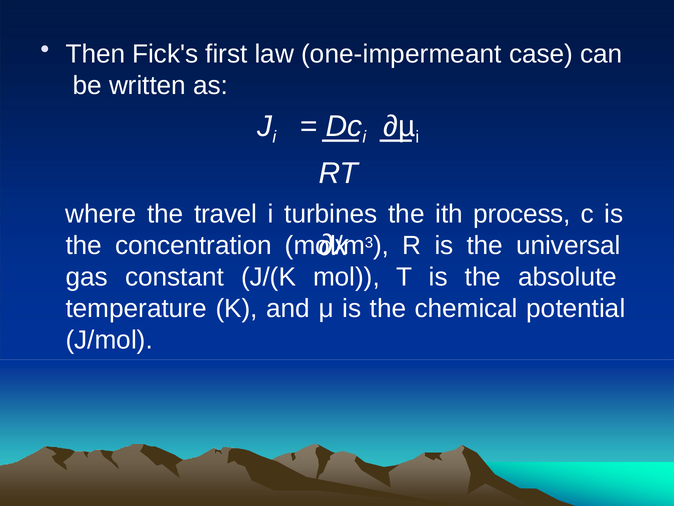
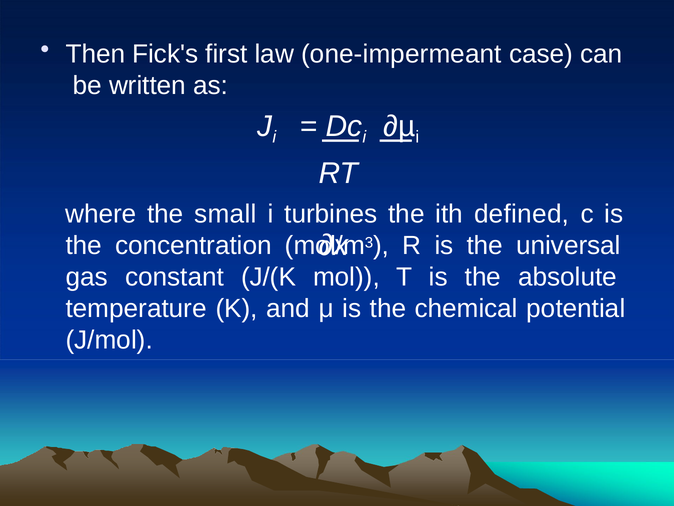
travel: travel -> small
process: process -> defined
